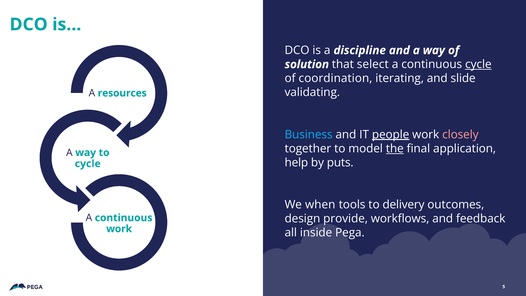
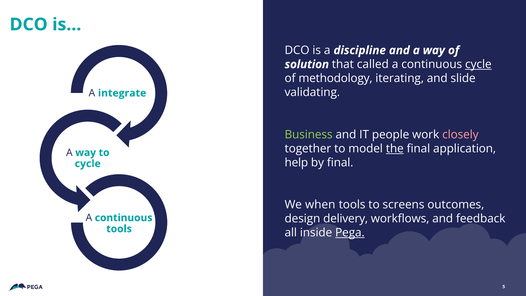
select: select -> called
coordination: coordination -> methodology
resources: resources -> integrate
Business colour: light blue -> light green
people underline: present -> none
by puts: puts -> final
delivery: delivery -> screens
provide: provide -> delivery
work at (119, 229): work -> tools
Pega underline: none -> present
